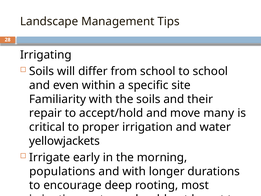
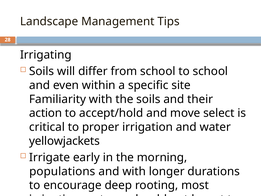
repair: repair -> action
many: many -> select
